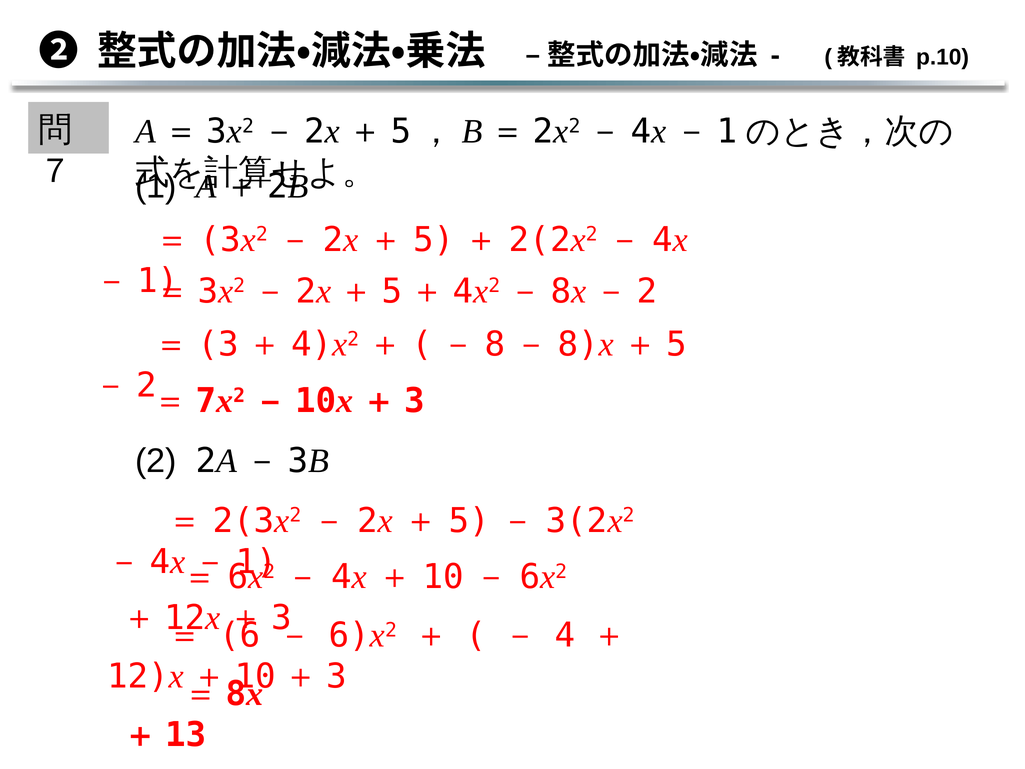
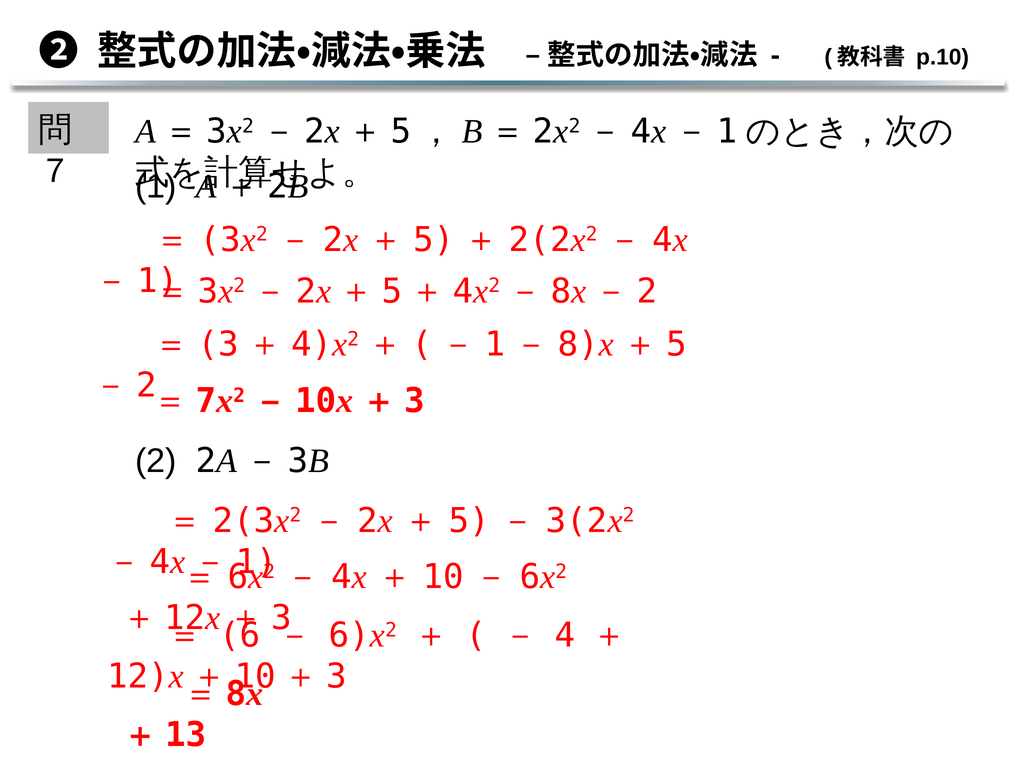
8 at (495, 344): 8 -> 1
